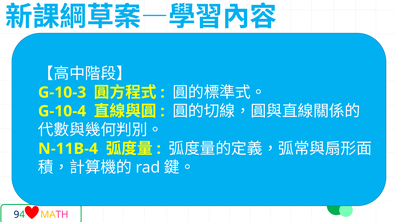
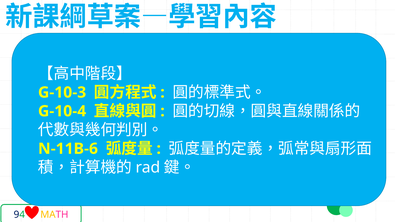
N-11B-4: N-11B-4 -> N-11B-6
